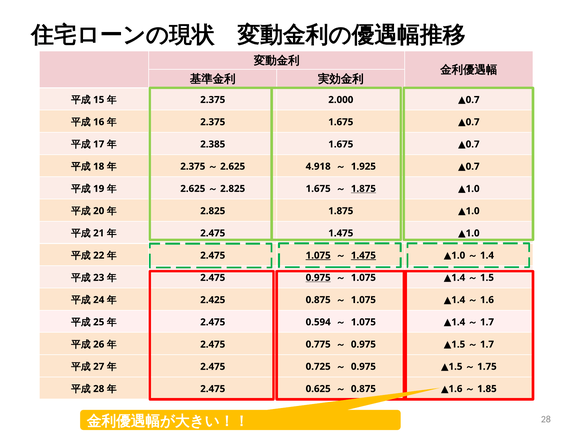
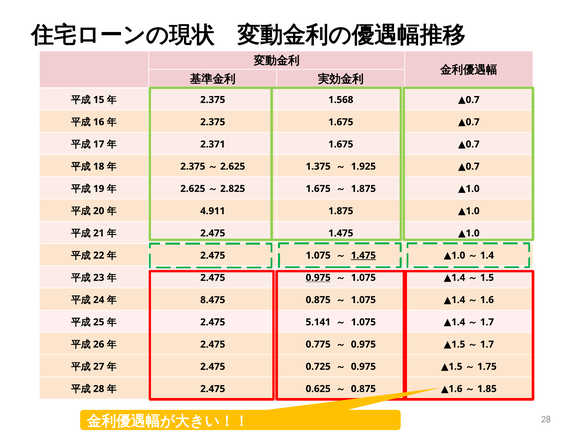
2.000: 2.000 -> 1.568
2.385: 2.385 -> 2.371
4.918: 4.918 -> 1.375
1.875 at (363, 189) underline: present -> none
2.825 at (213, 211): 2.825 -> 4.911
1.075 at (318, 256) underline: present -> none
2.425: 2.425 -> 8.475
0.594: 0.594 -> 5.141
